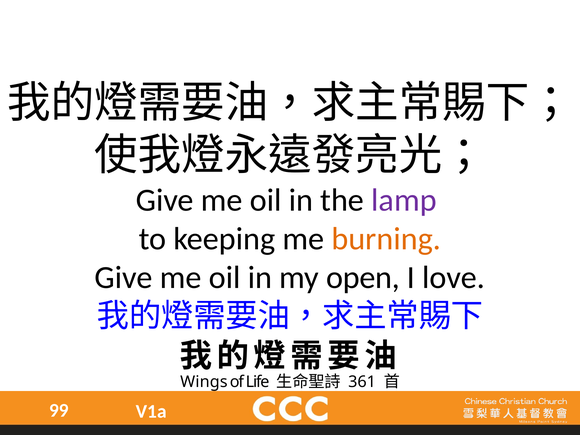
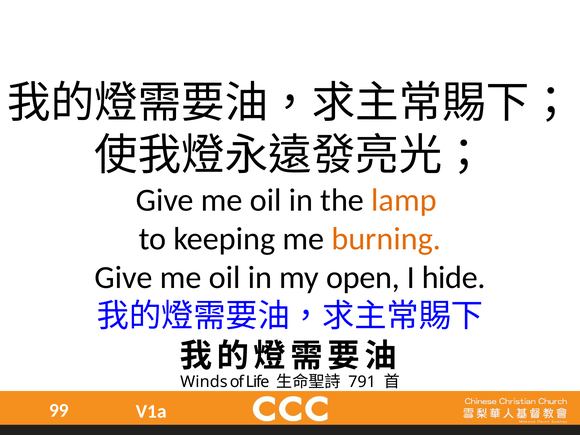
lamp colour: purple -> orange
love: love -> hide
Wings: Wings -> Winds
361: 361 -> 791
